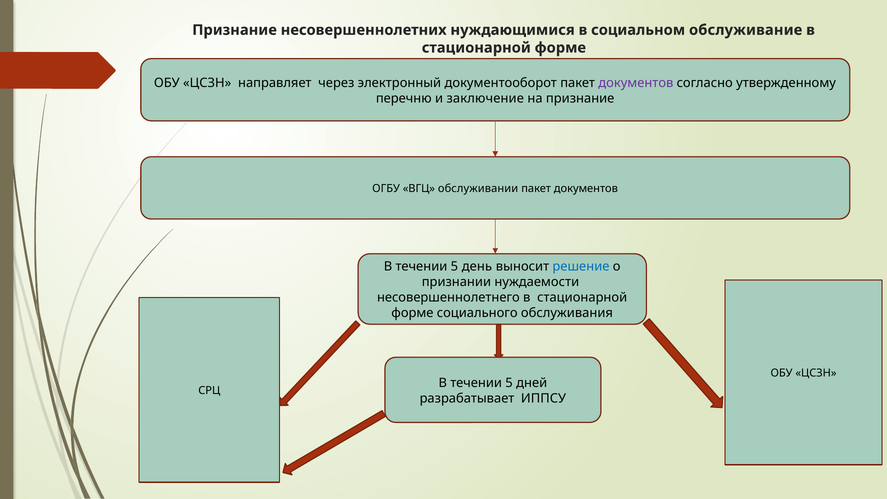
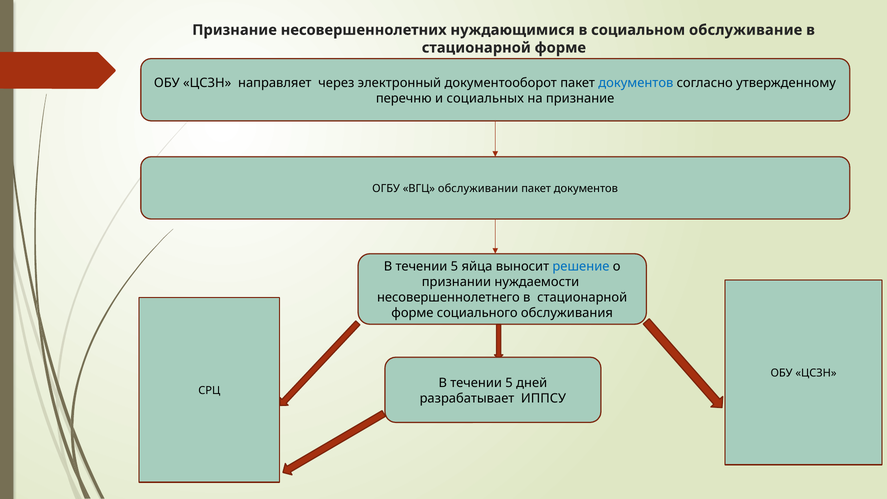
документов at (636, 83) colour: purple -> blue
заключение: заключение -> социальных
день: день -> яйца
